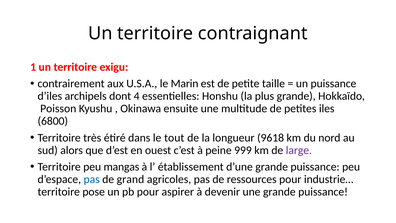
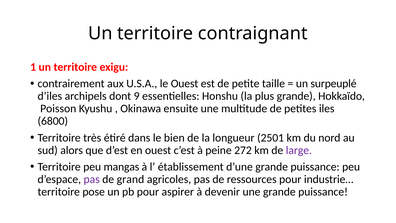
le Marin: Marin -> Ouest
un puissance: puissance -> surpeuplé
4: 4 -> 9
tout: tout -> bien
9618: 9618 -> 2501
999: 999 -> 272
pas at (92, 179) colour: blue -> purple
